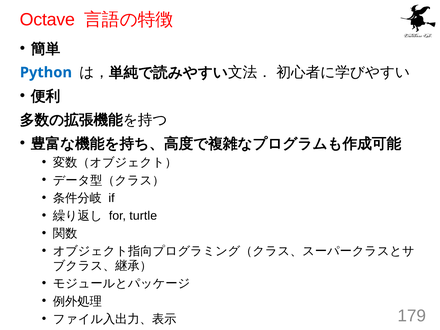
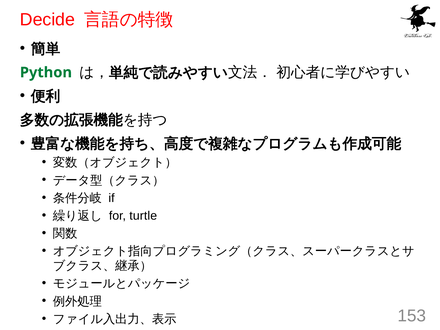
Octave: Octave -> Decide
Python colour: blue -> green
179: 179 -> 153
